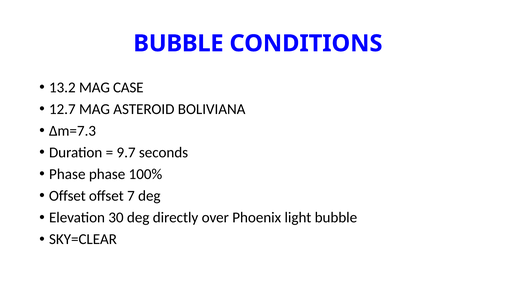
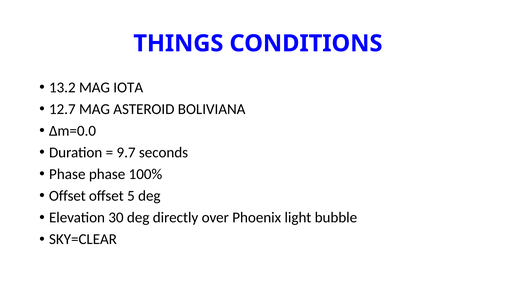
BUBBLE at (178, 43): BUBBLE -> THINGS
CASE: CASE -> IOTA
Δm=7.3: Δm=7.3 -> Δm=0.0
7: 7 -> 5
